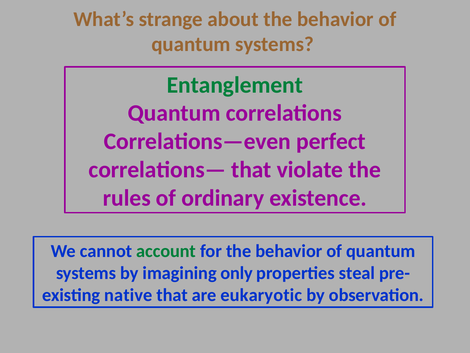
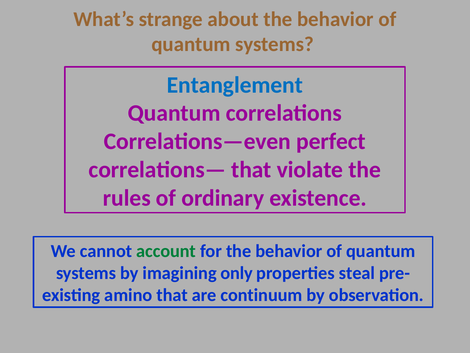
Entanglement colour: green -> blue
native: native -> amino
eukaryotic: eukaryotic -> continuum
